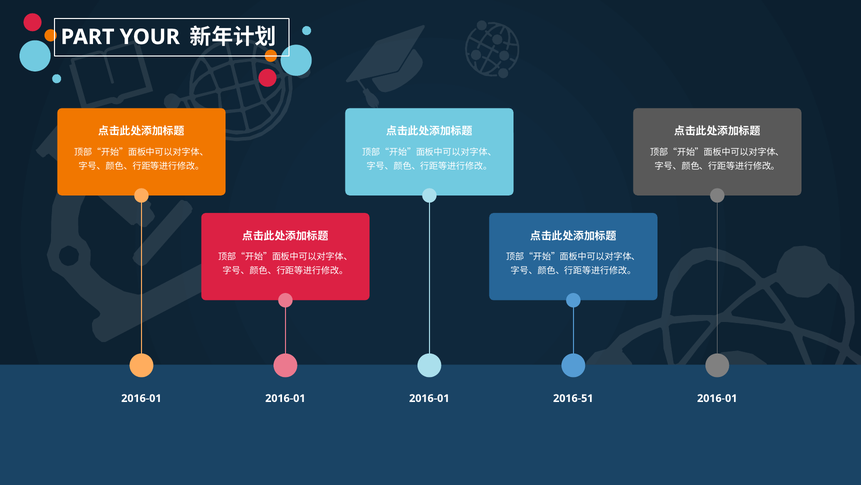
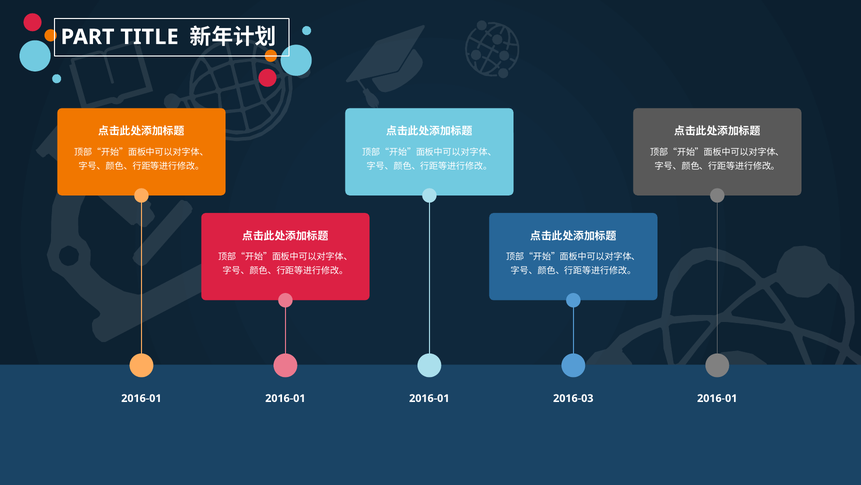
YOUR: YOUR -> TITLE
2016-51: 2016-51 -> 2016-03
